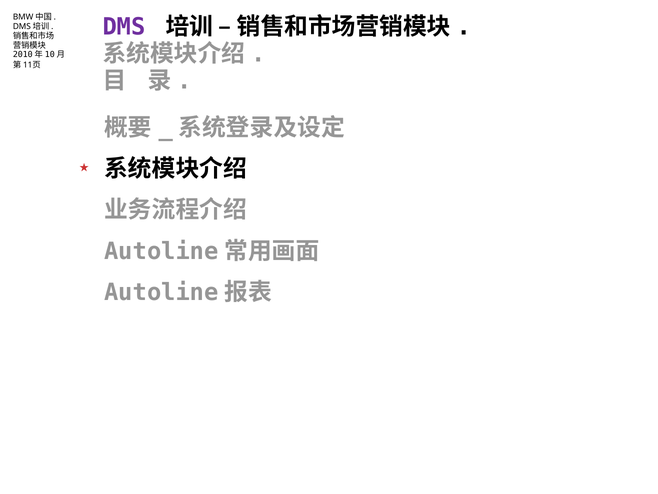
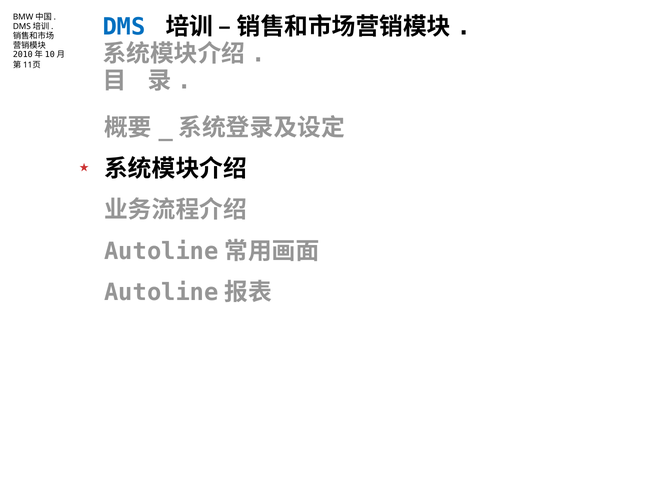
DMS colour: purple -> blue
